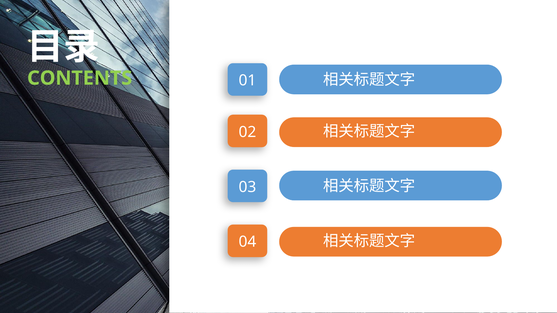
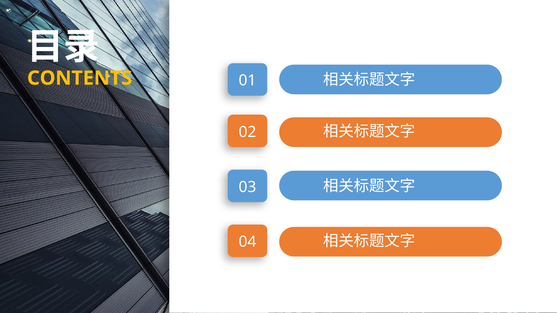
CONTENTS colour: light green -> yellow
